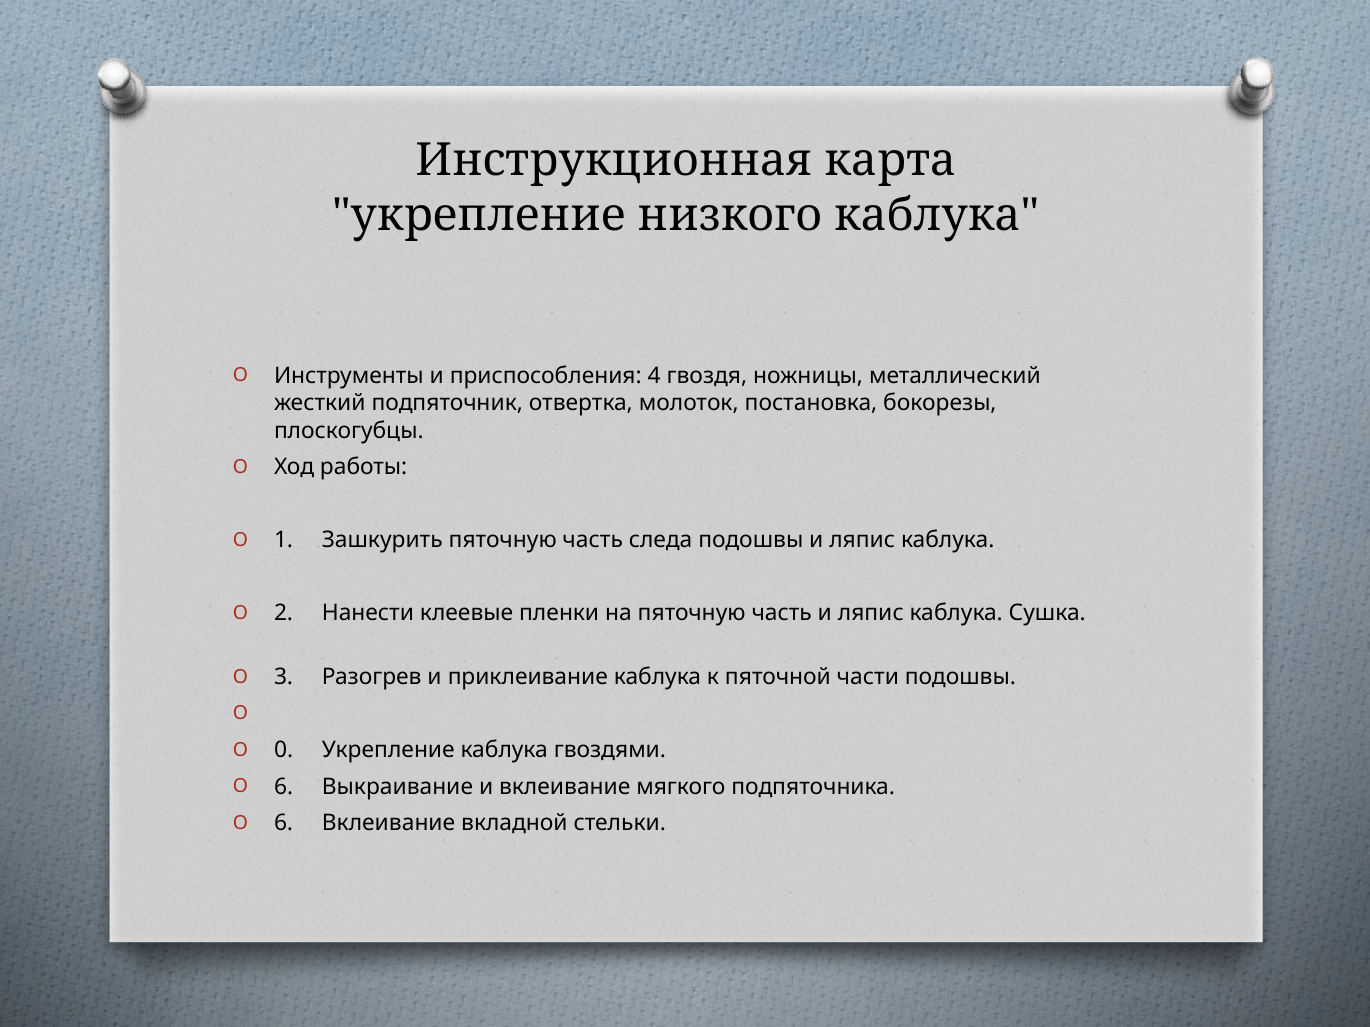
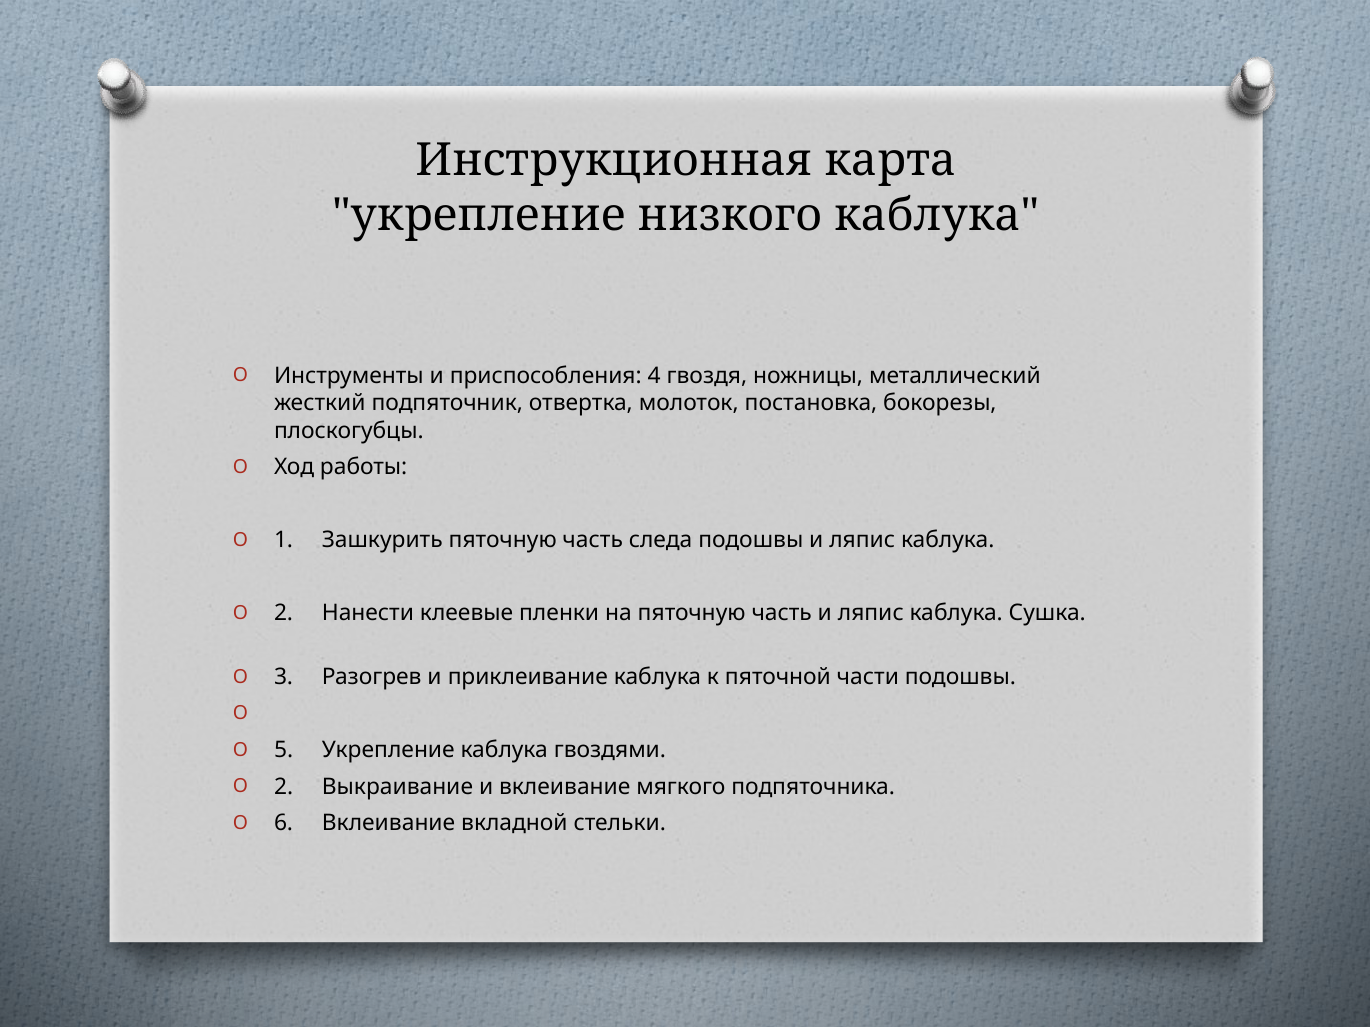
0: 0 -> 5
6 at (284, 787): 6 -> 2
